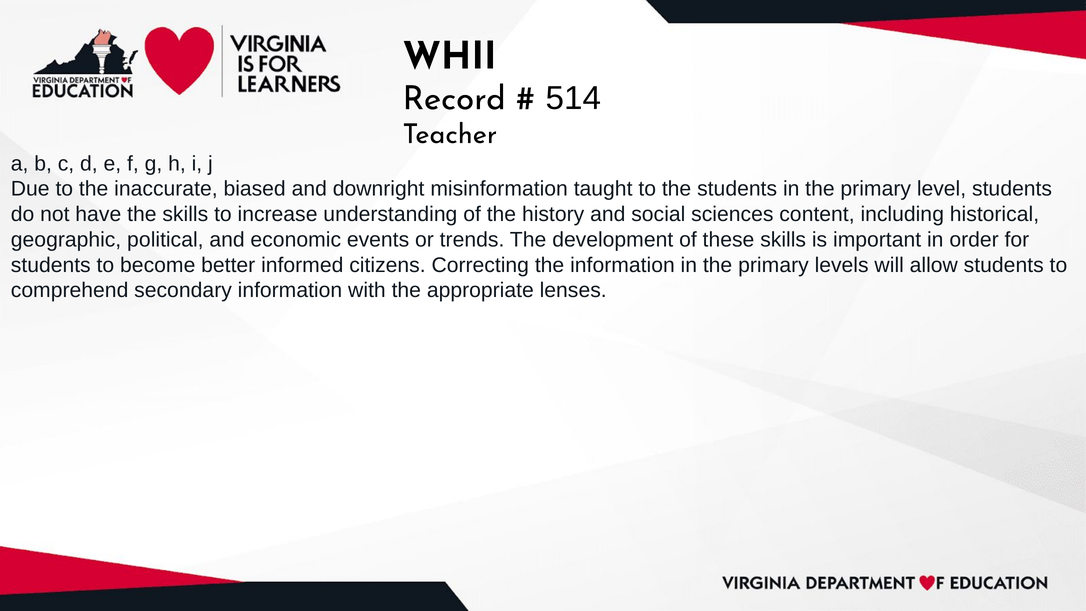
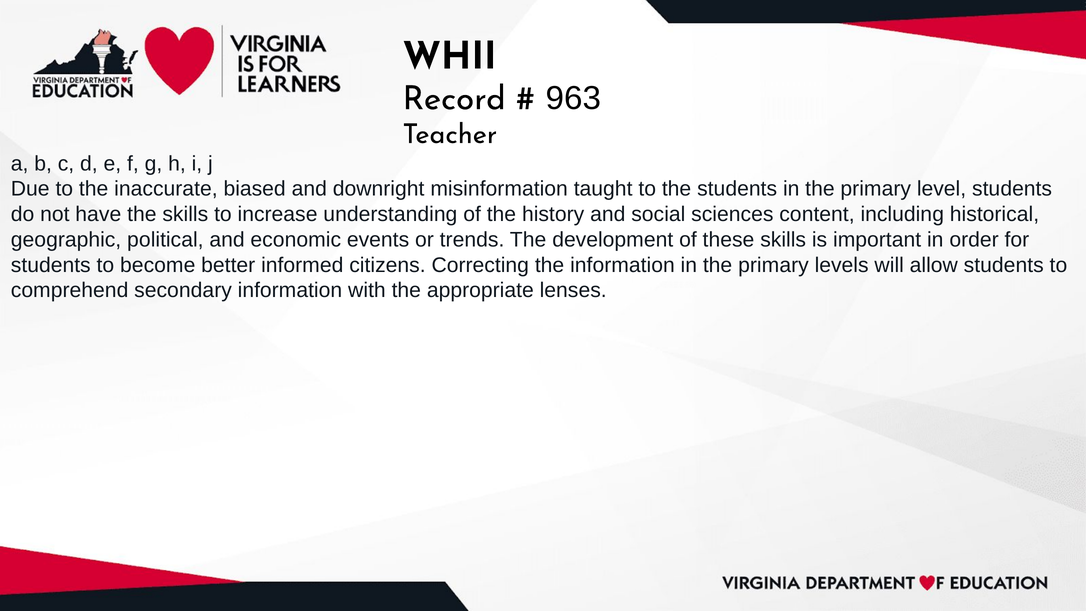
514: 514 -> 963
